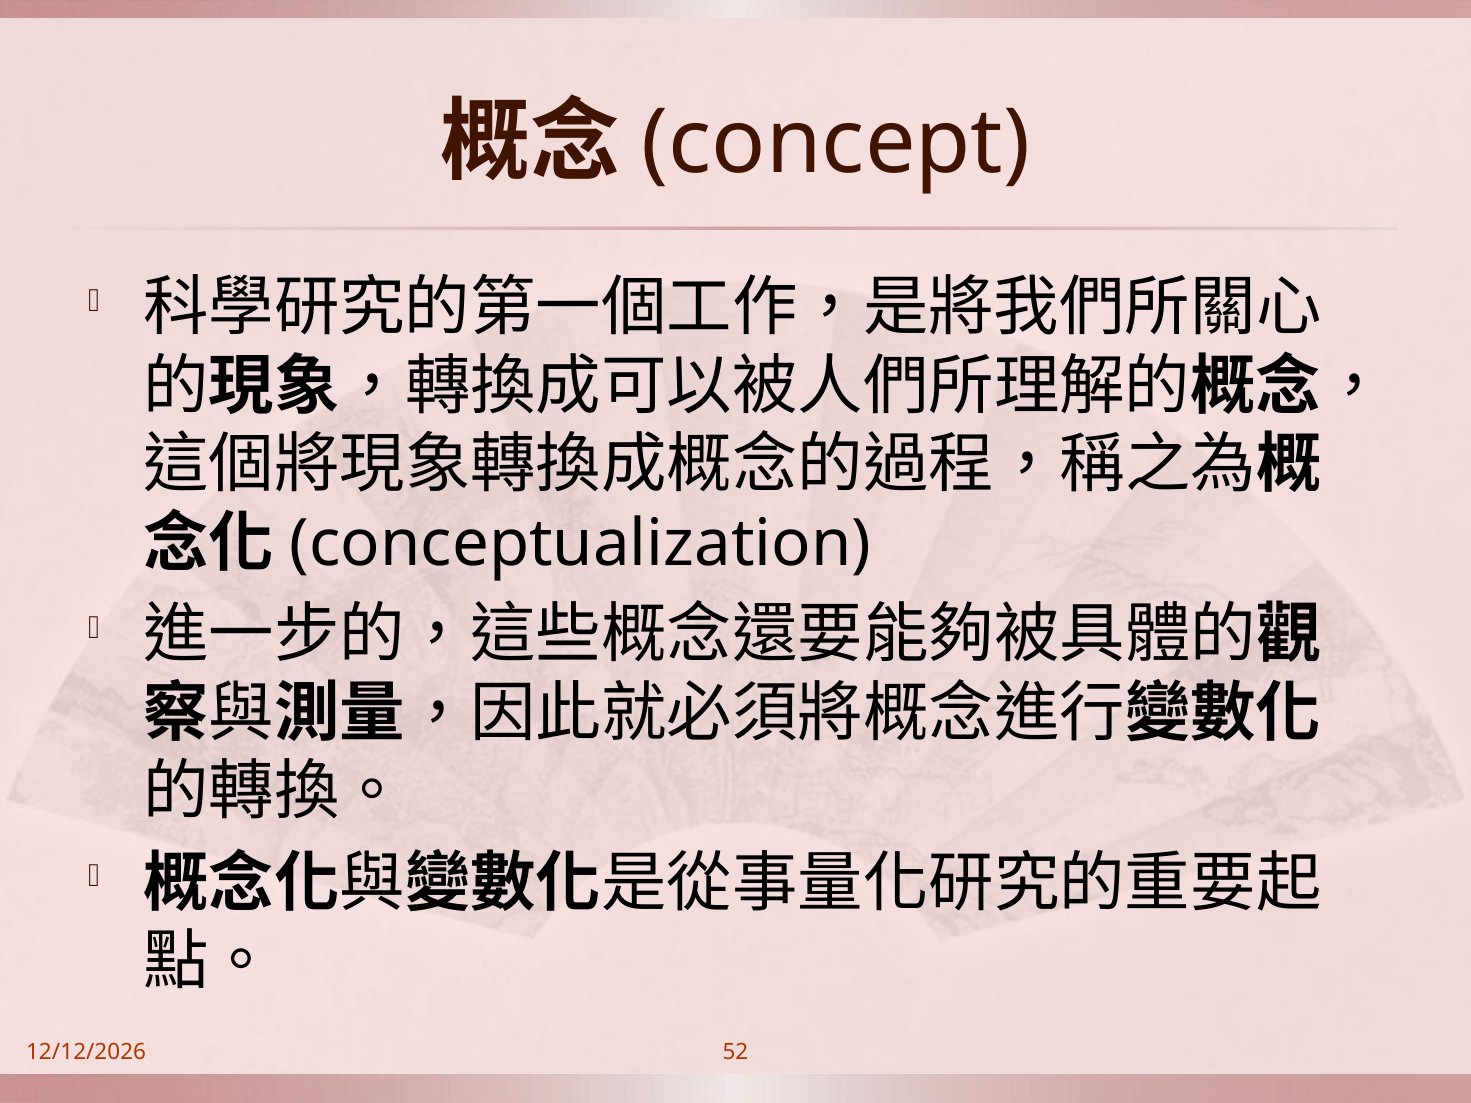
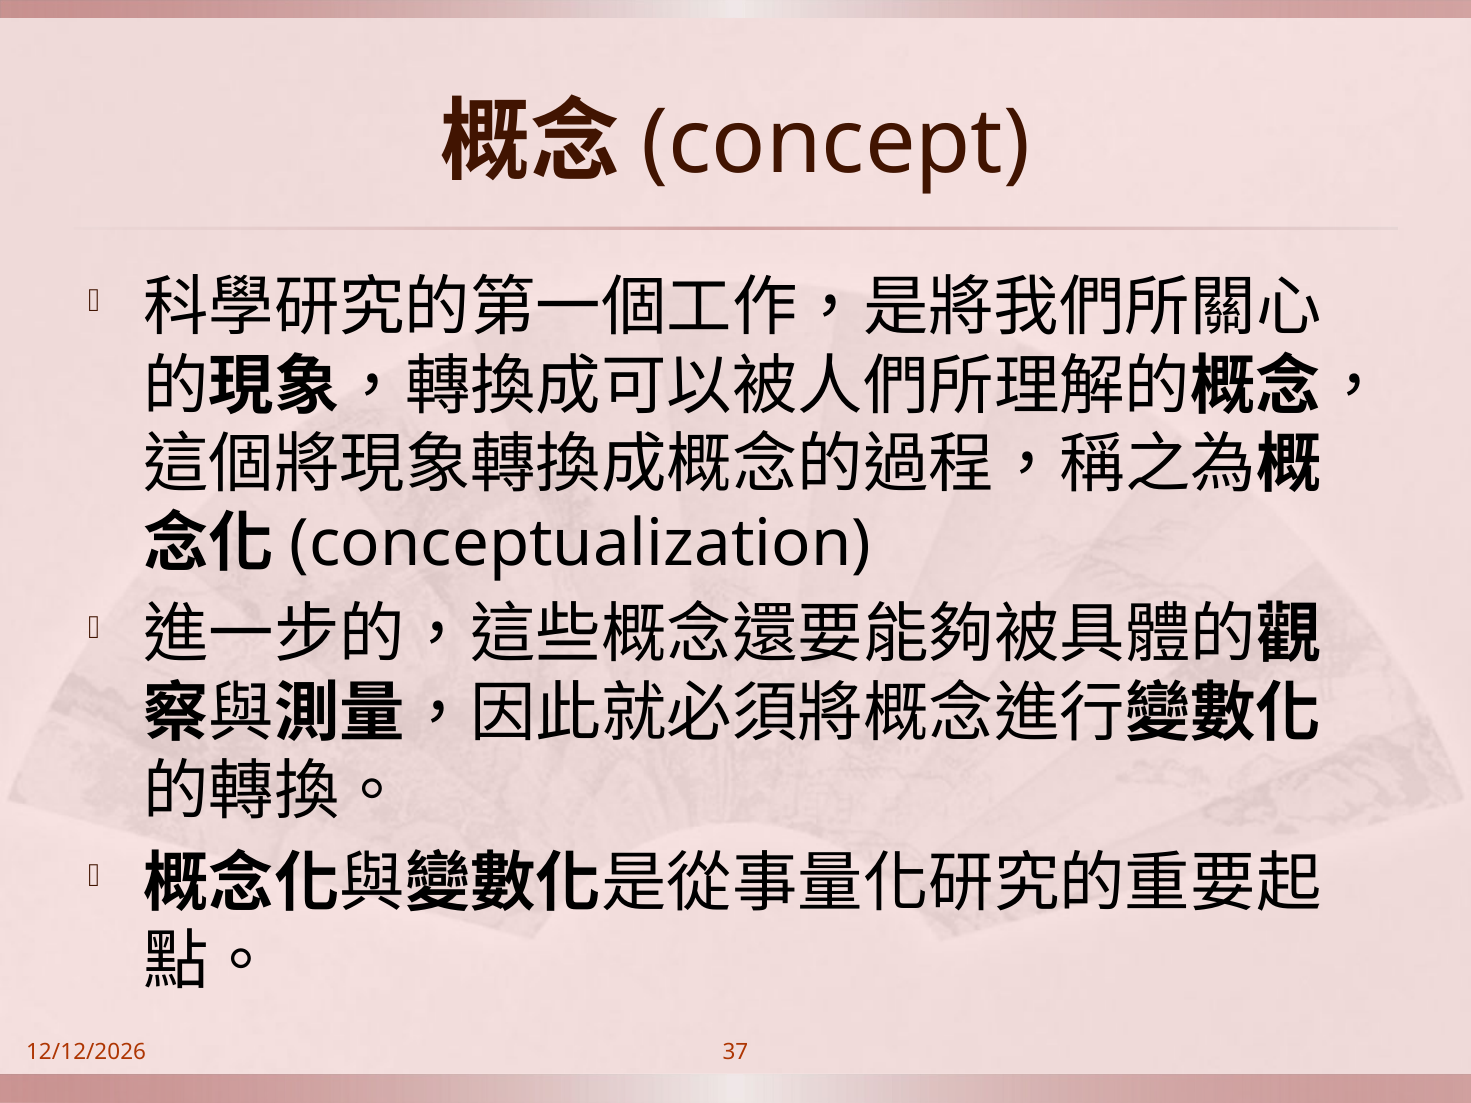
52: 52 -> 37
